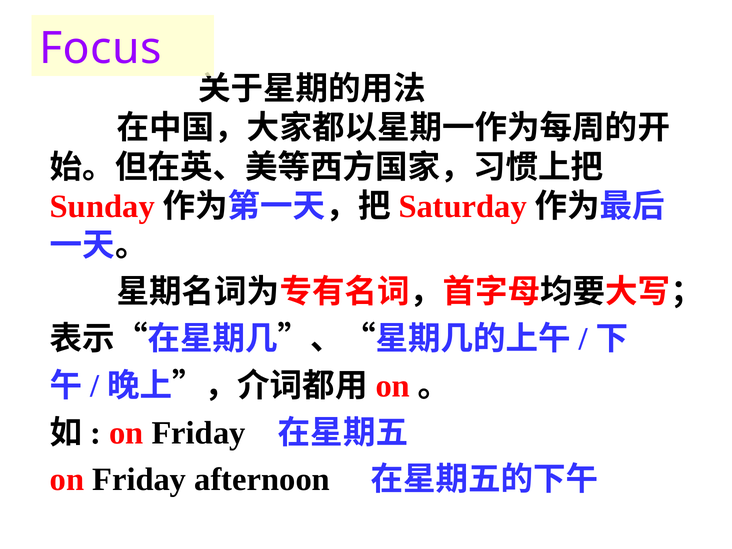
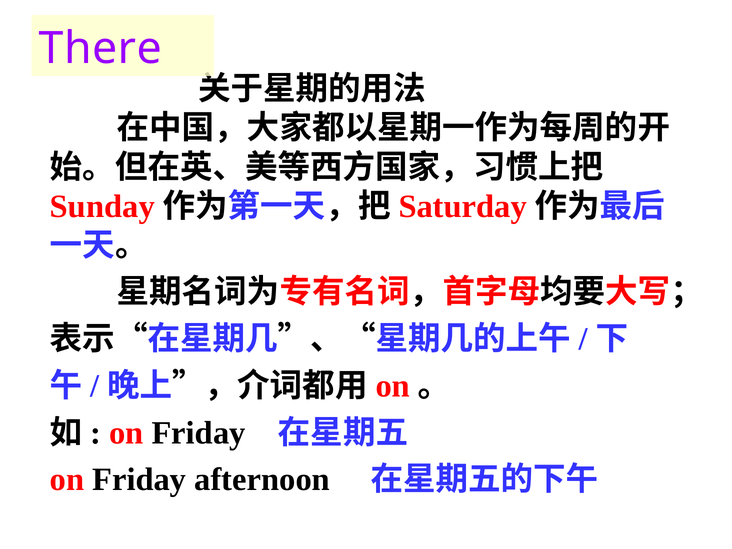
Focus: Focus -> There
